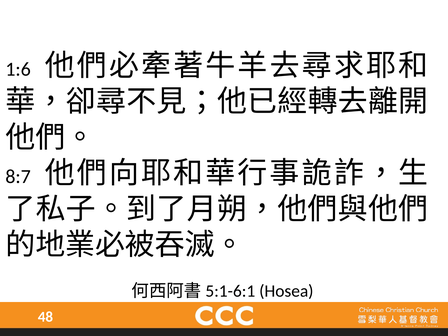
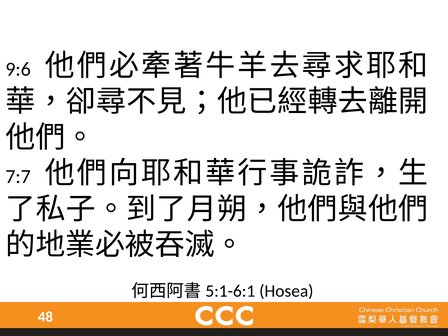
1:6: 1:6 -> 9:6
8:7: 8:7 -> 7:7
